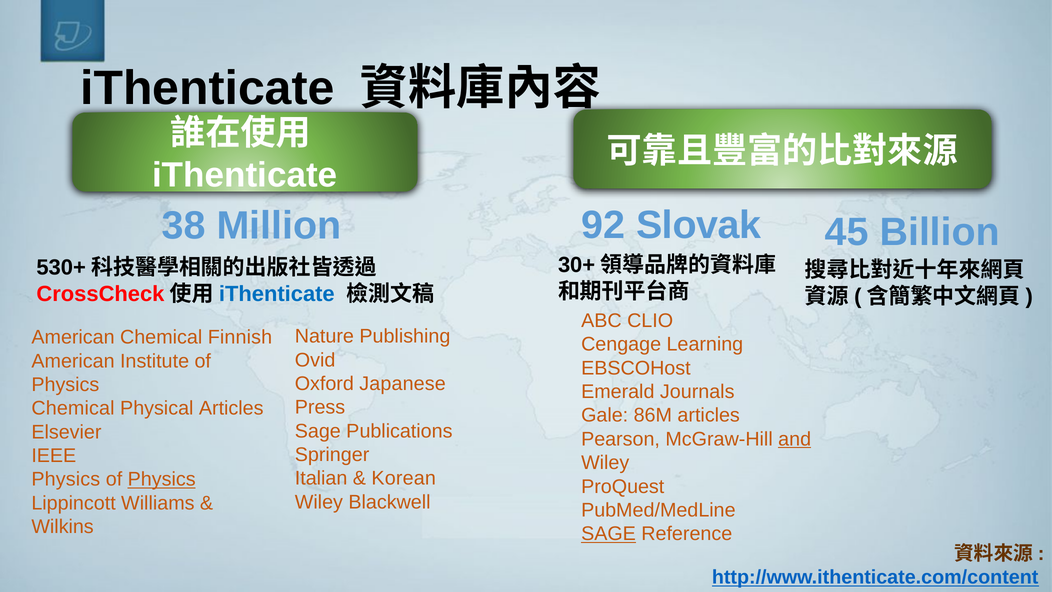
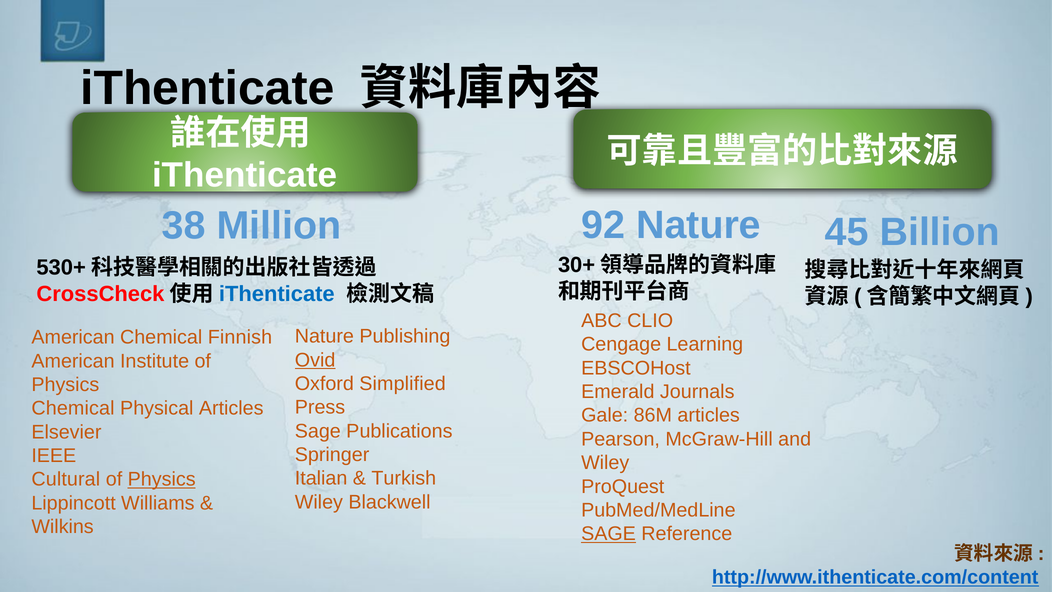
92 Slovak: Slovak -> Nature
Ovid underline: none -> present
Japanese: Japanese -> Simplified
and underline: present -> none
Korean: Korean -> Turkish
Physics at (66, 479): Physics -> Cultural
